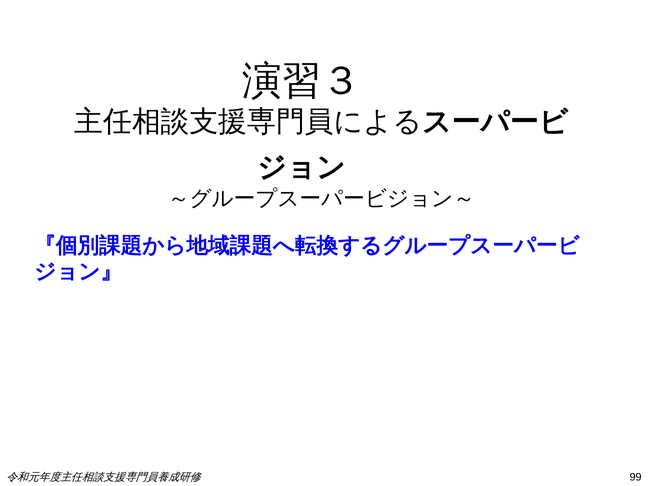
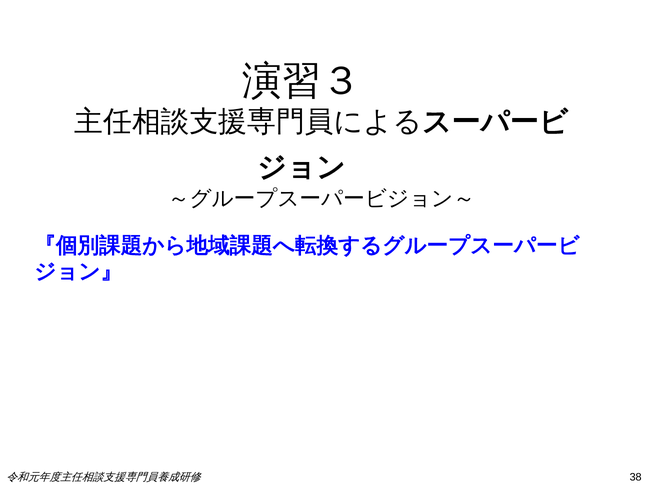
99: 99 -> 38
